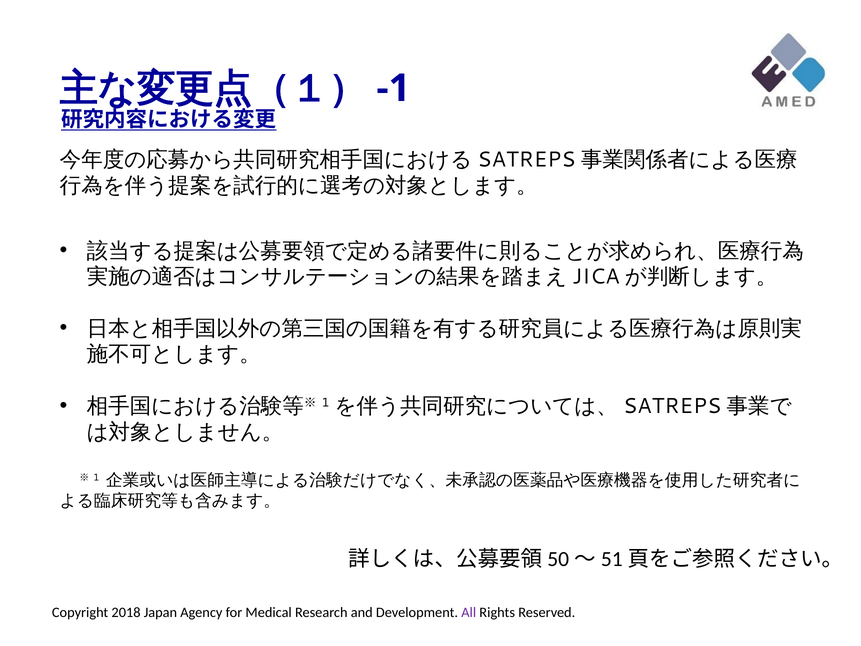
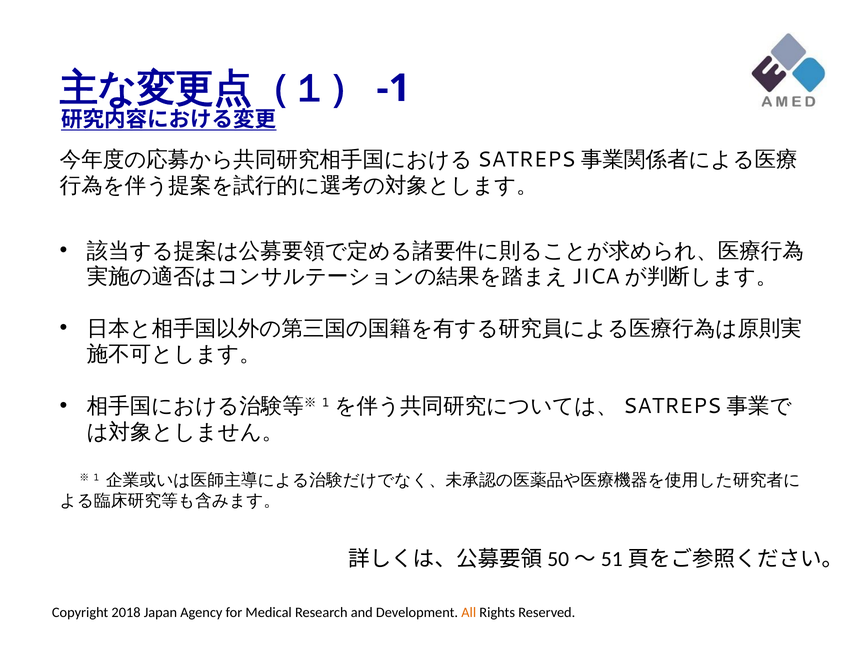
All at (469, 612) colour: purple -> orange
